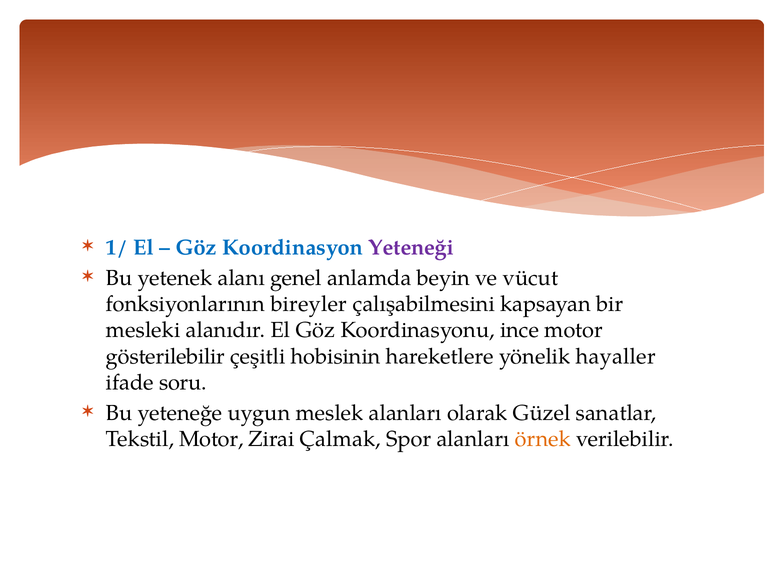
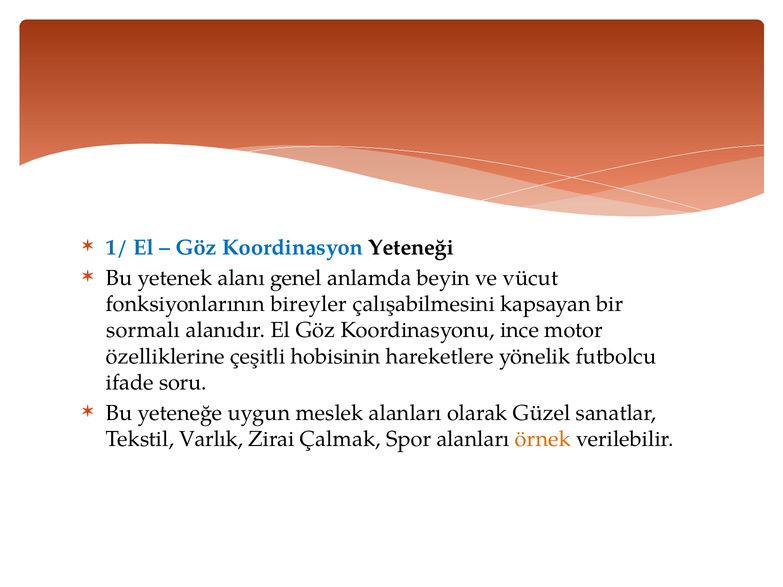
Yeteneği colour: purple -> black
mesleki: mesleki -> sormalı
gösterilebilir: gösterilebilir -> özelliklerine
hayaller: hayaller -> futbolcu
Tekstil Motor: Motor -> Varlık
